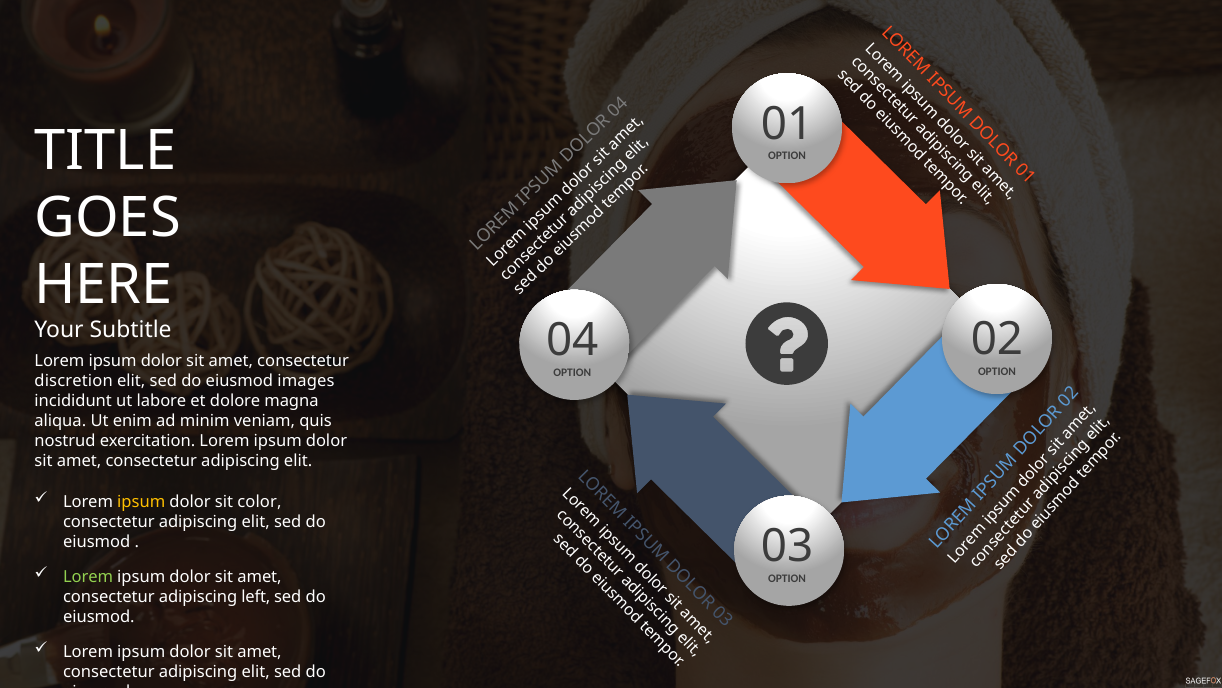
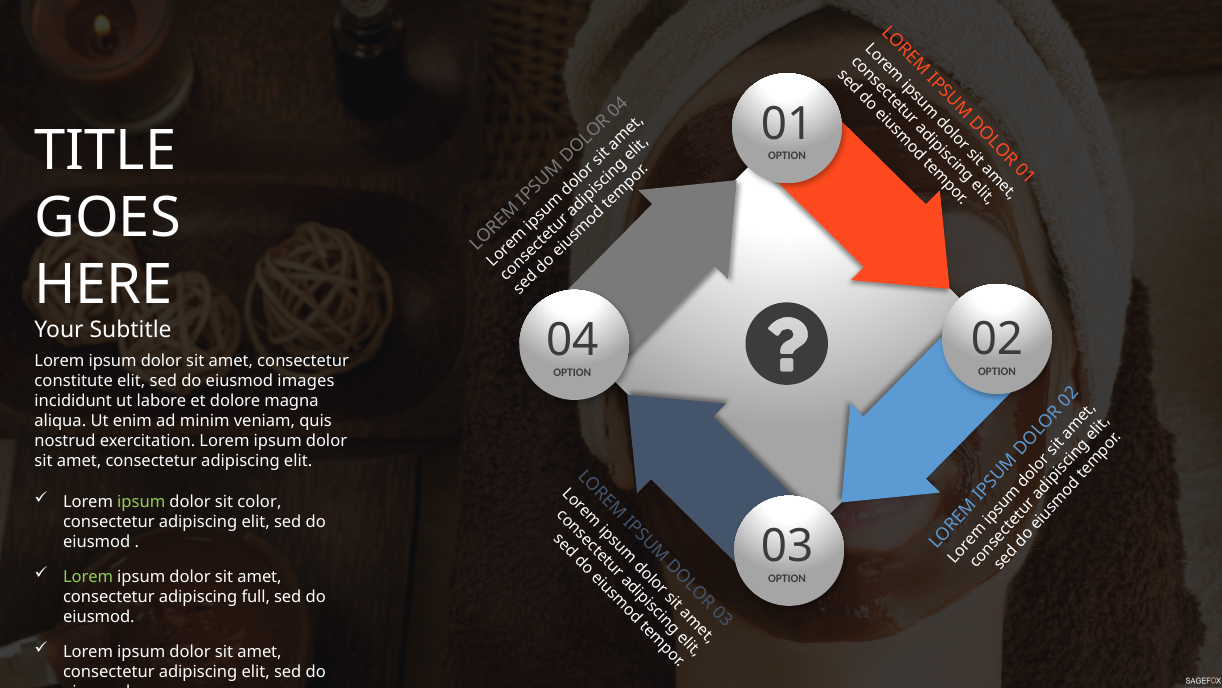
discretion: discretion -> constitute
ipsum at (141, 502) colour: yellow -> light green
left: left -> full
